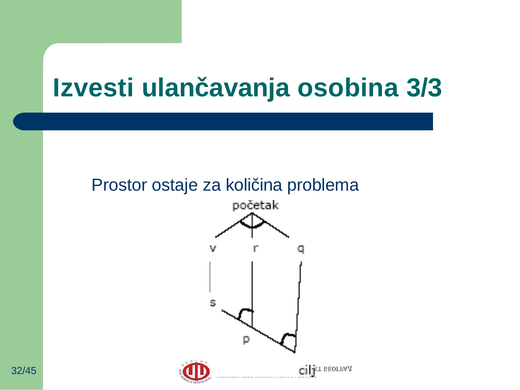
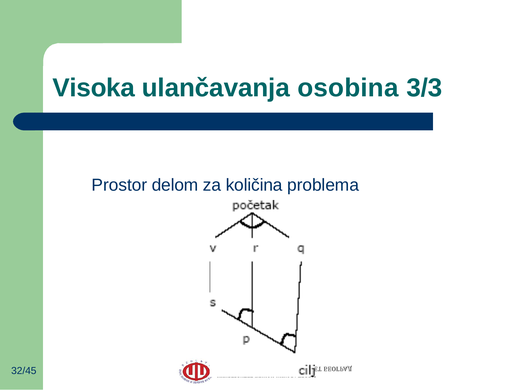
Izvesti: Izvesti -> Visoka
ostaje: ostaje -> delom
